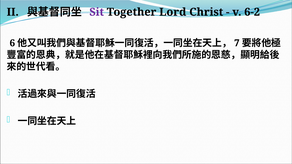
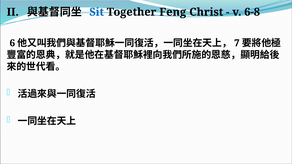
Sit colour: purple -> blue
Lord: Lord -> Feng
6-2: 6-2 -> 6-8
